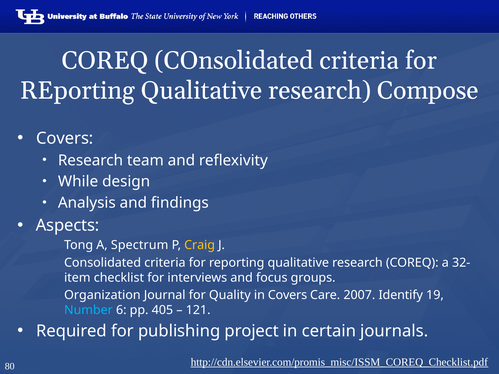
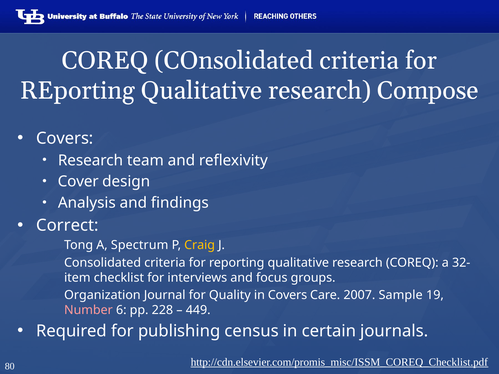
While: While -> Cover
Aspects: Aspects -> Correct
Identify: Identify -> Sample
Number colour: light blue -> pink
405: 405 -> 228
121: 121 -> 449
project: project -> census
